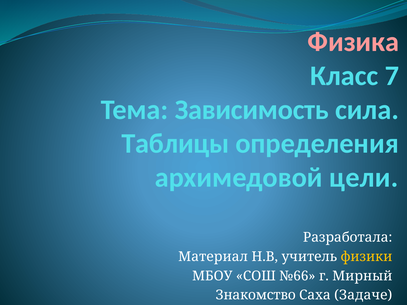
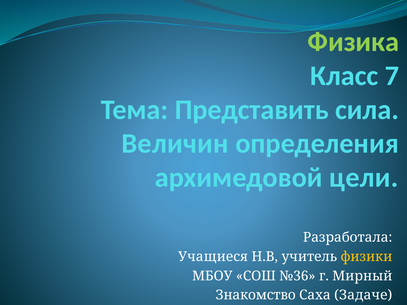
Физика colour: pink -> light green
Зависимость: Зависимость -> Представить
Таблицы: Таблицы -> Величин
Материал: Материал -> Учащиеся
№66: №66 -> №36
